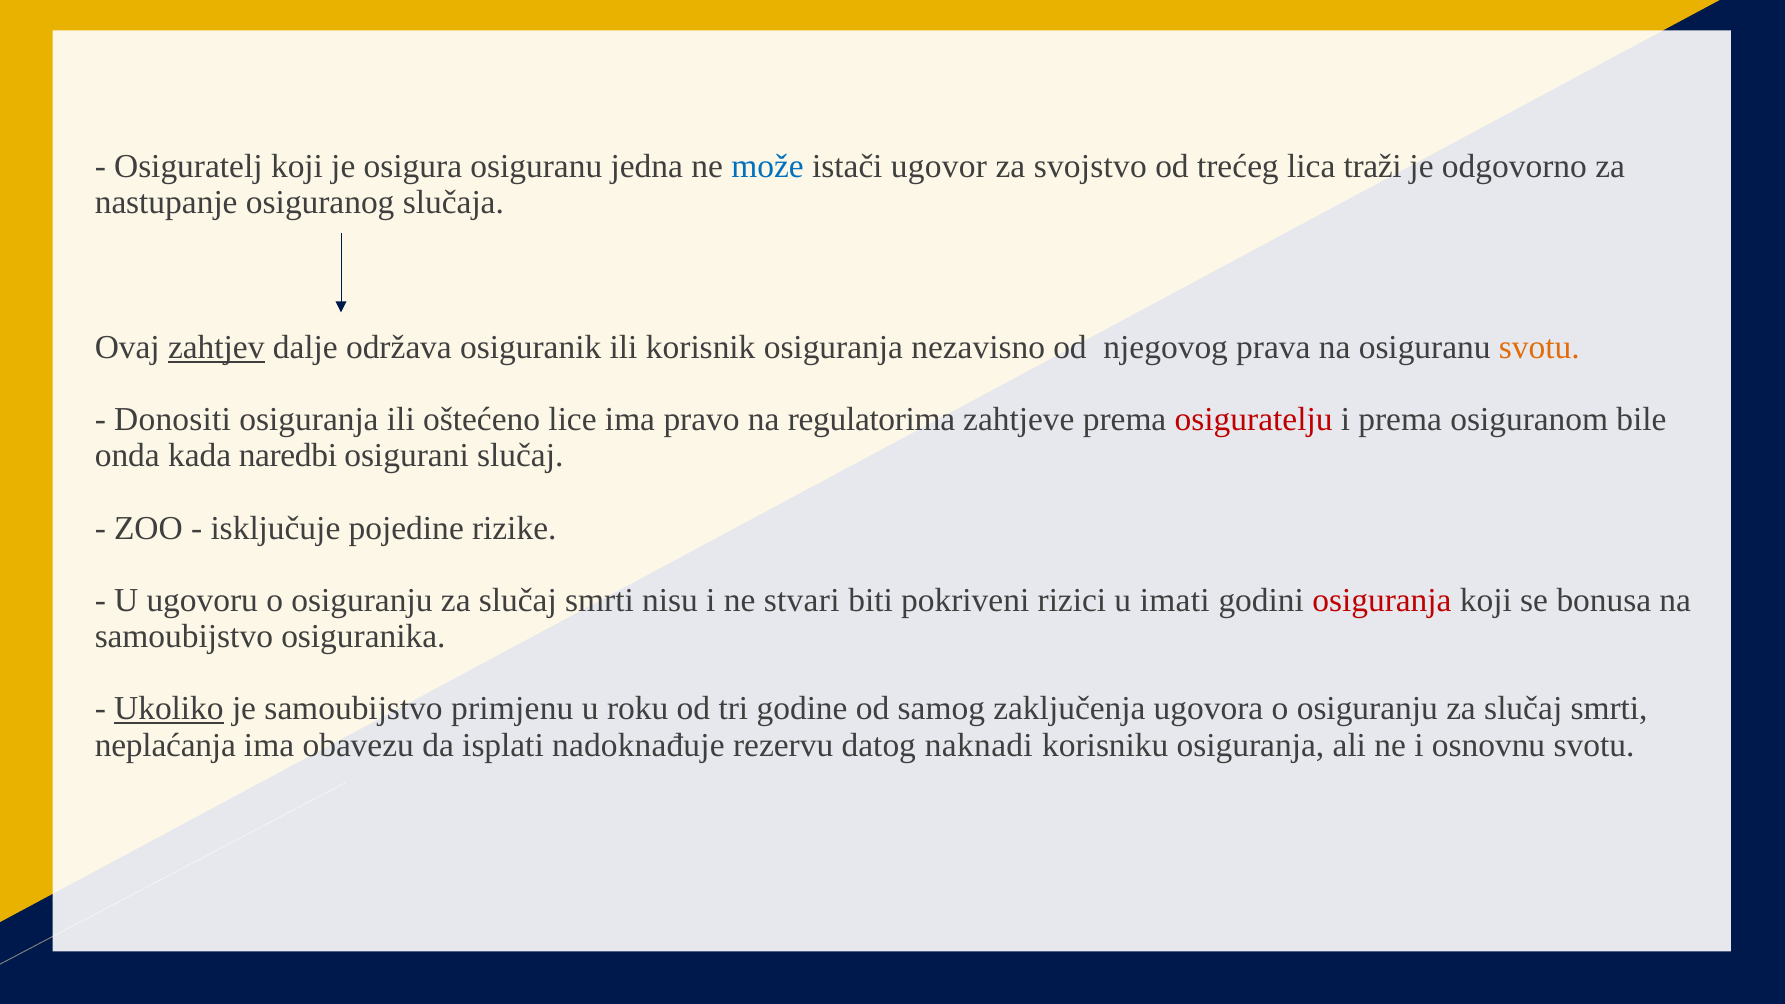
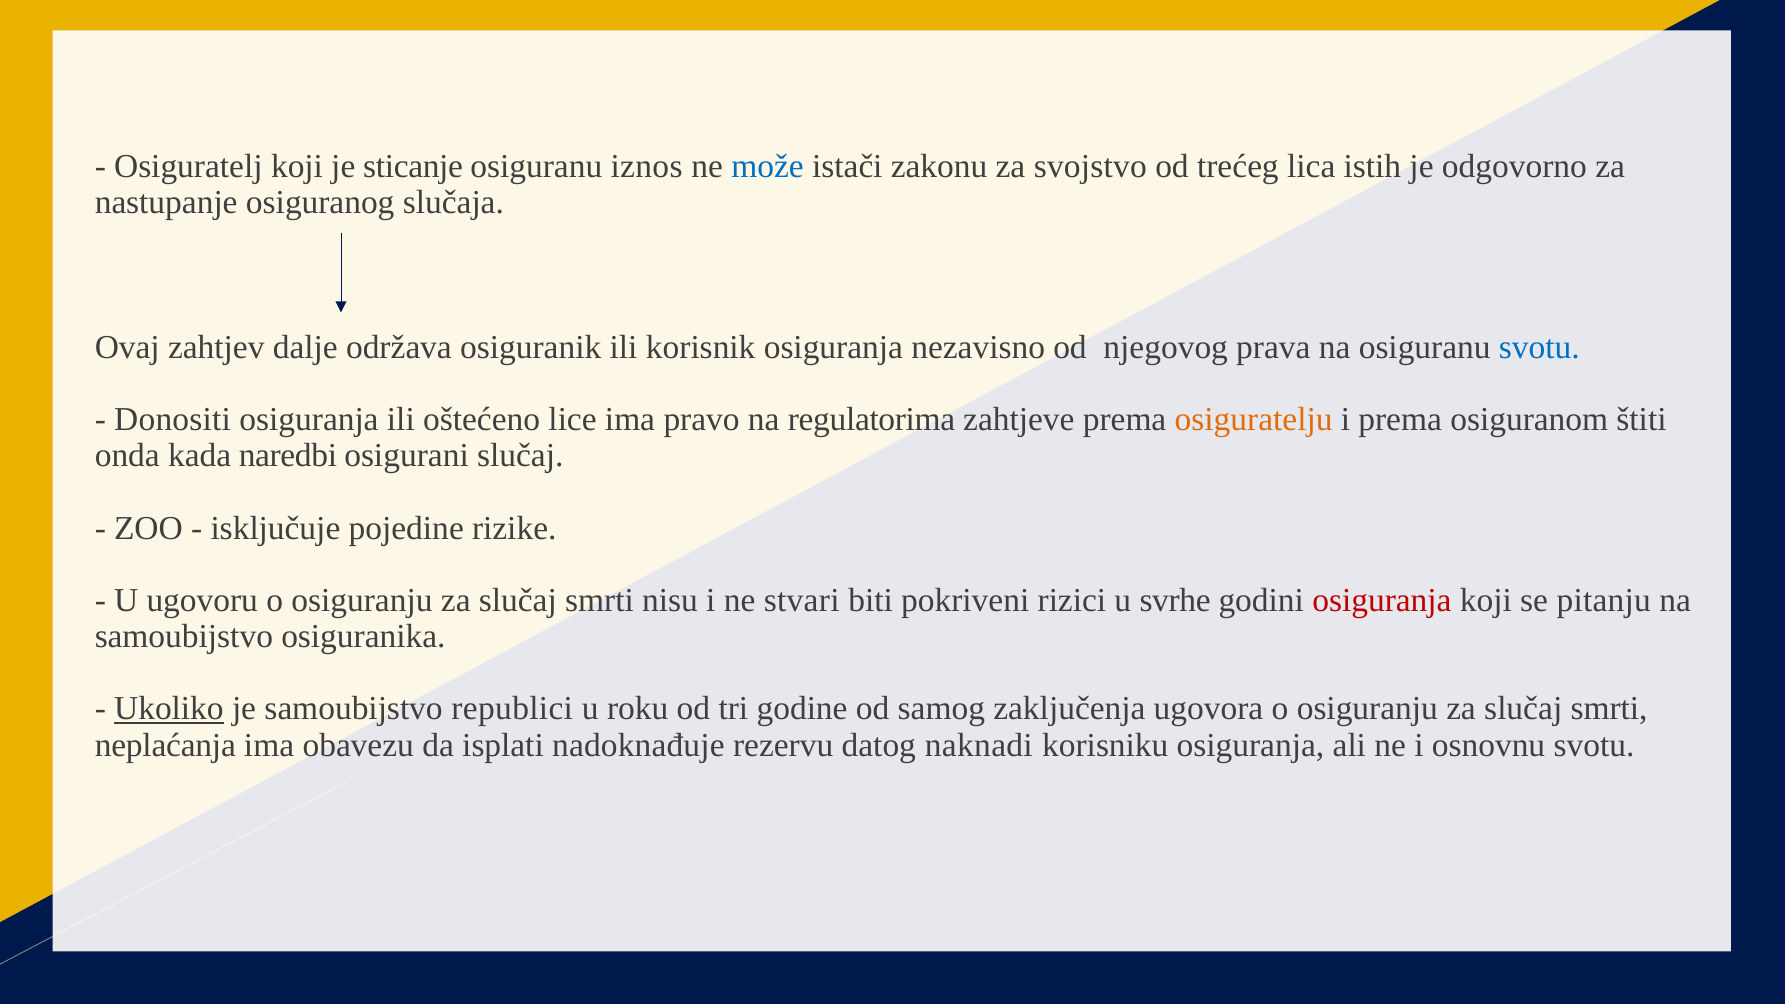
osigura: osigura -> sticanje
jedna: jedna -> iznos
ugovor: ugovor -> zakonu
traži: traži -> istih
zahtjev underline: present -> none
svotu at (1539, 347) colour: orange -> blue
osiguratelju colour: red -> orange
bile: bile -> štiti
imati: imati -> svrhe
bonusa: bonusa -> pitanju
primjenu: primjenu -> republici
